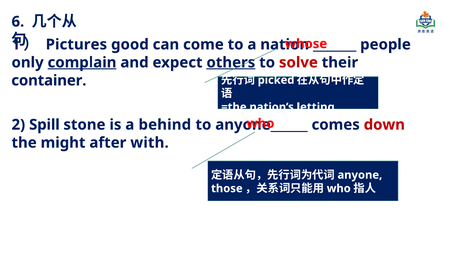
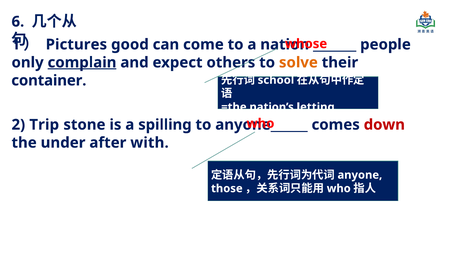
others underline: present -> none
solve colour: red -> orange
picked: picked -> school
Spill: Spill -> Trip
behind: behind -> spilling
might: might -> under
